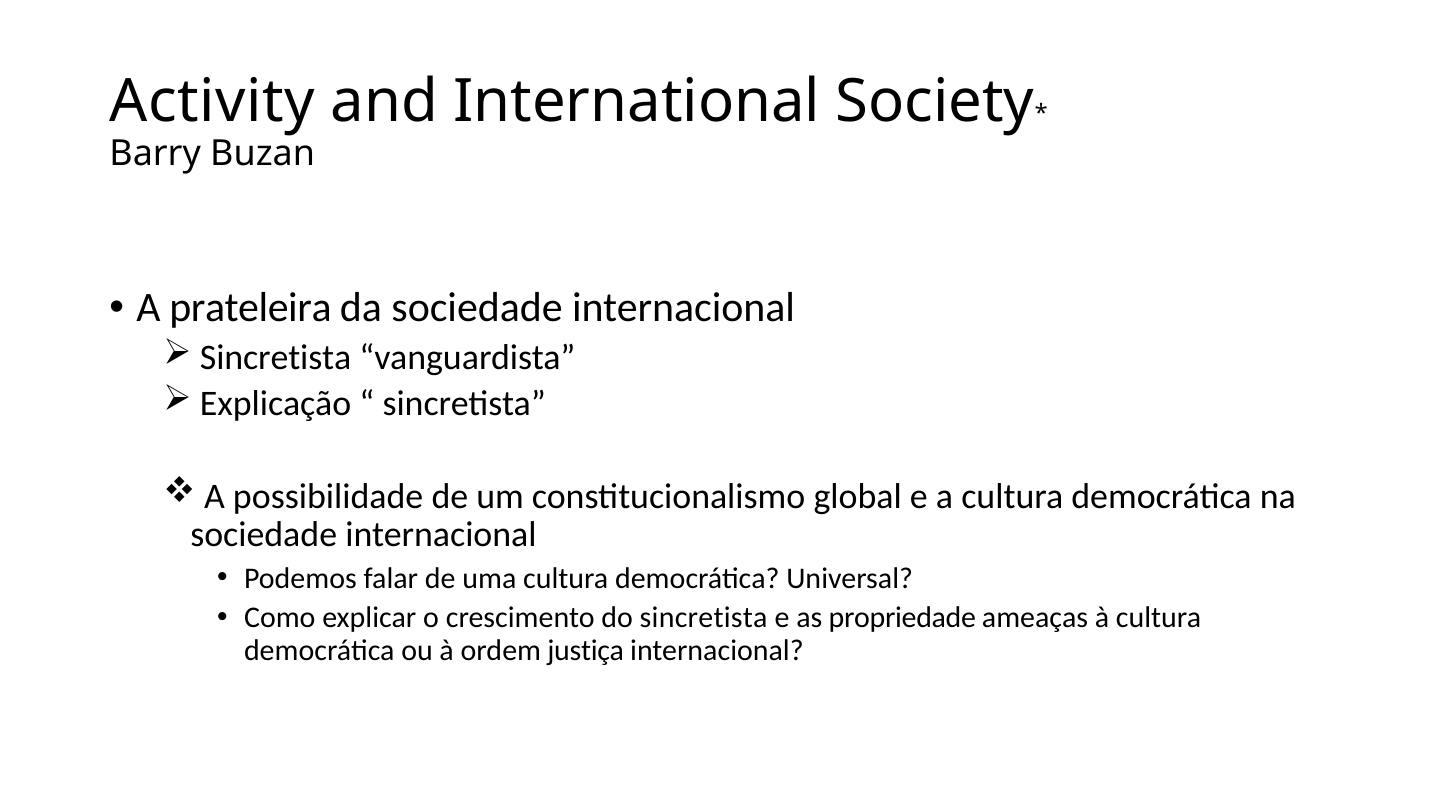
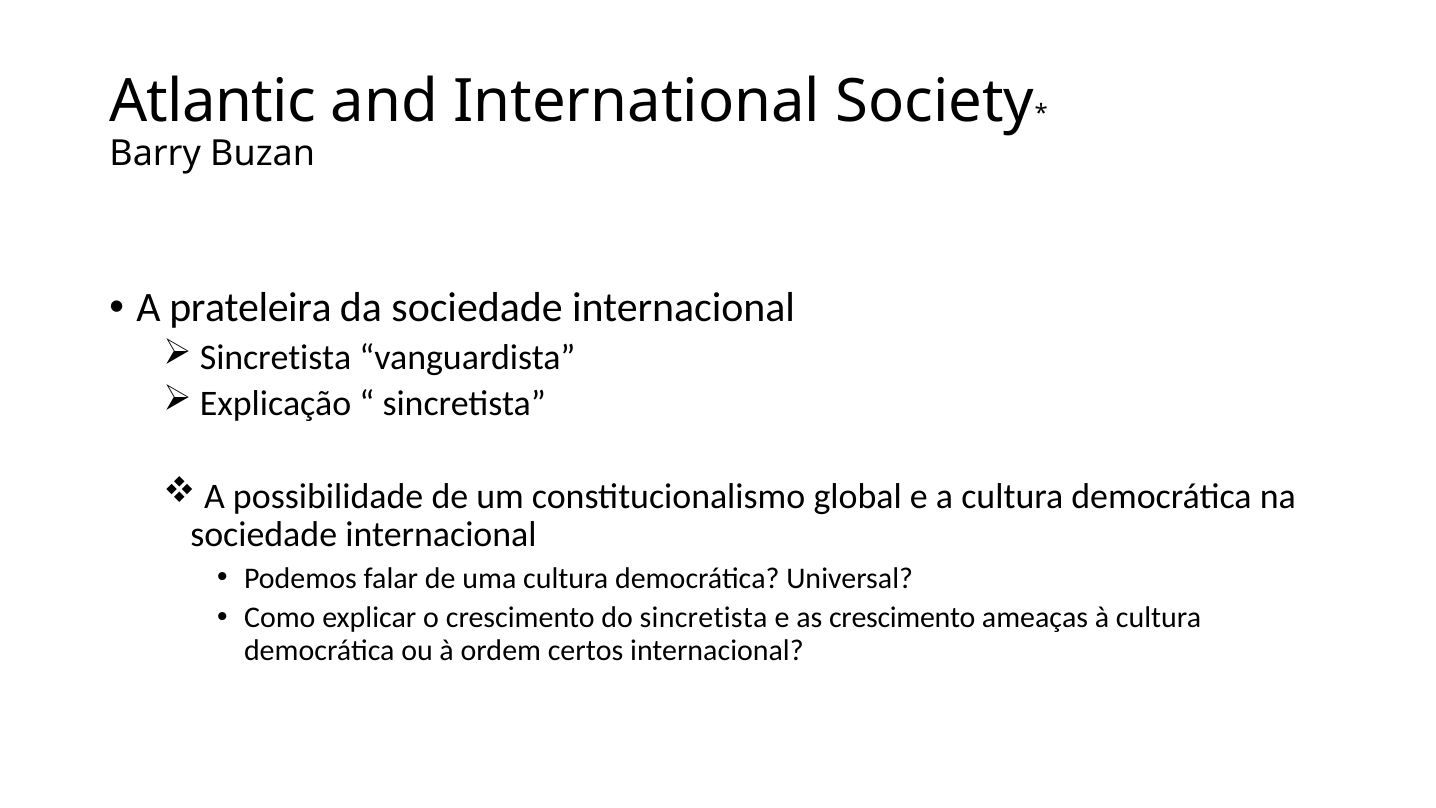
Activity: Activity -> Atlantic
as propriedade: propriedade -> crescimento
justiça: justiça -> certos
